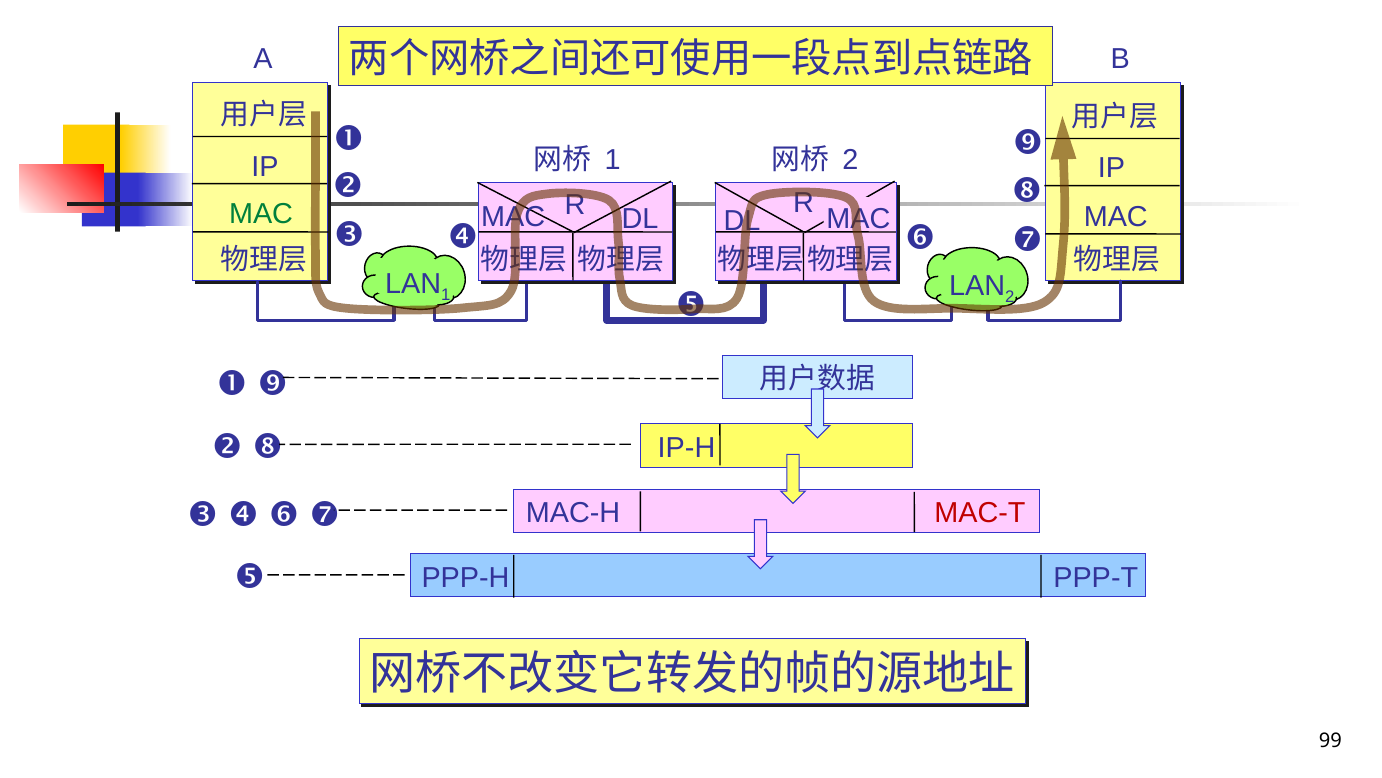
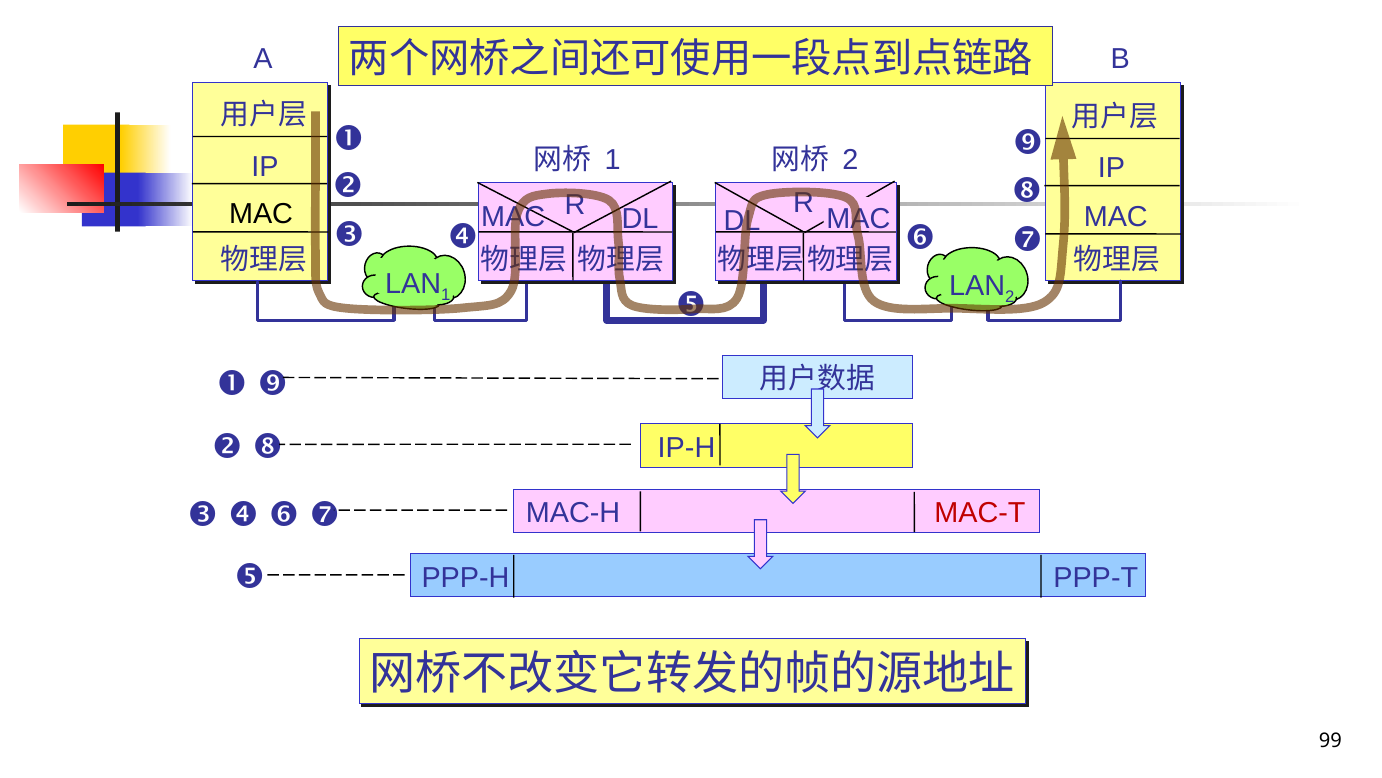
MAC at (261, 214) colour: green -> black
